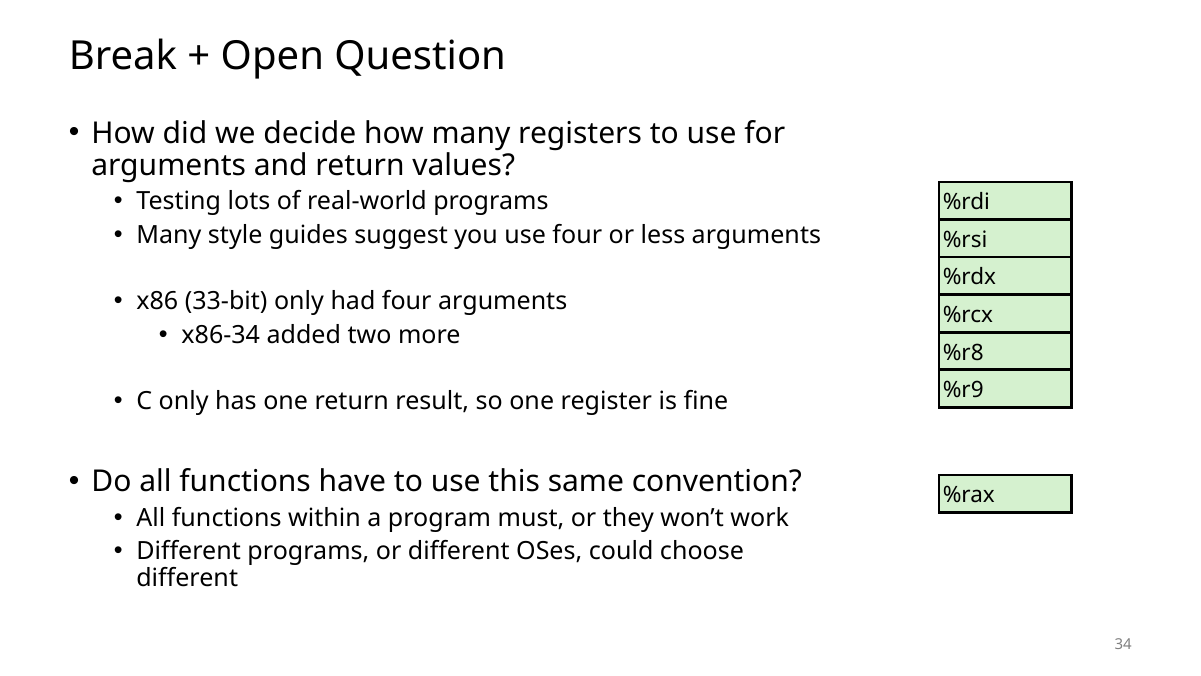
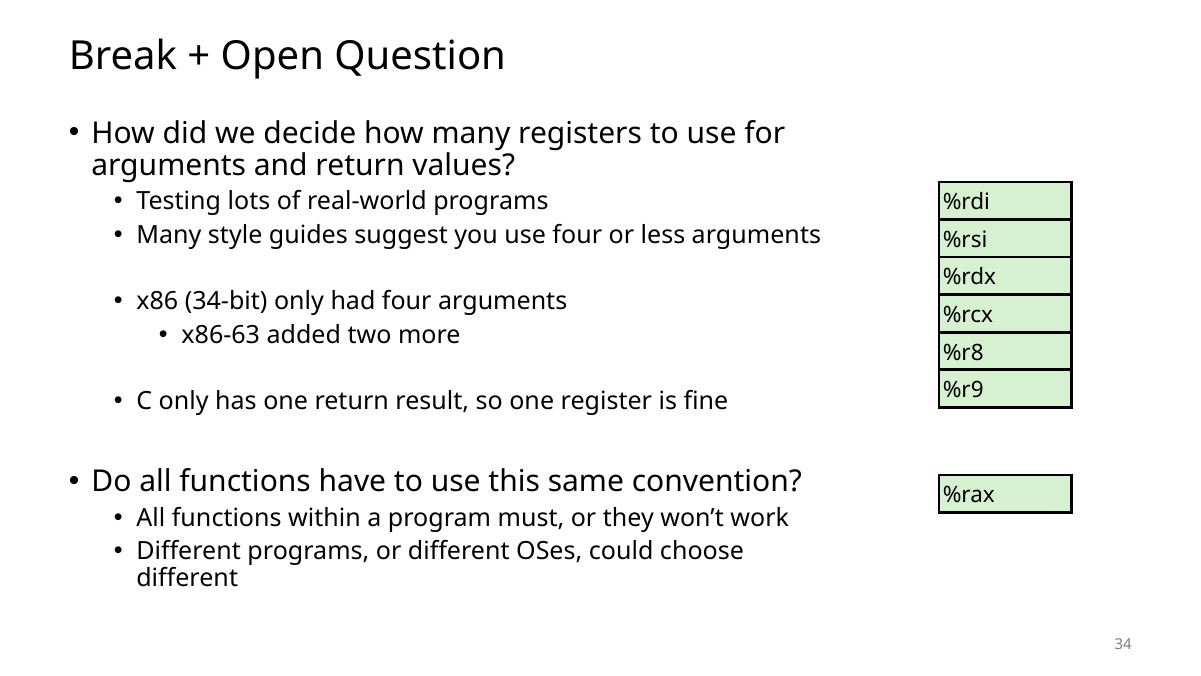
33-bit: 33-bit -> 34-bit
x86-34: x86-34 -> x86-63
